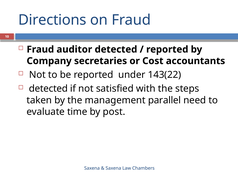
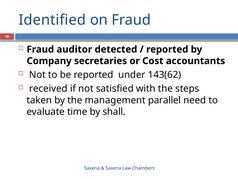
Directions: Directions -> Identified
143(22: 143(22 -> 143(62
detected at (48, 88): detected -> received
post: post -> shall
